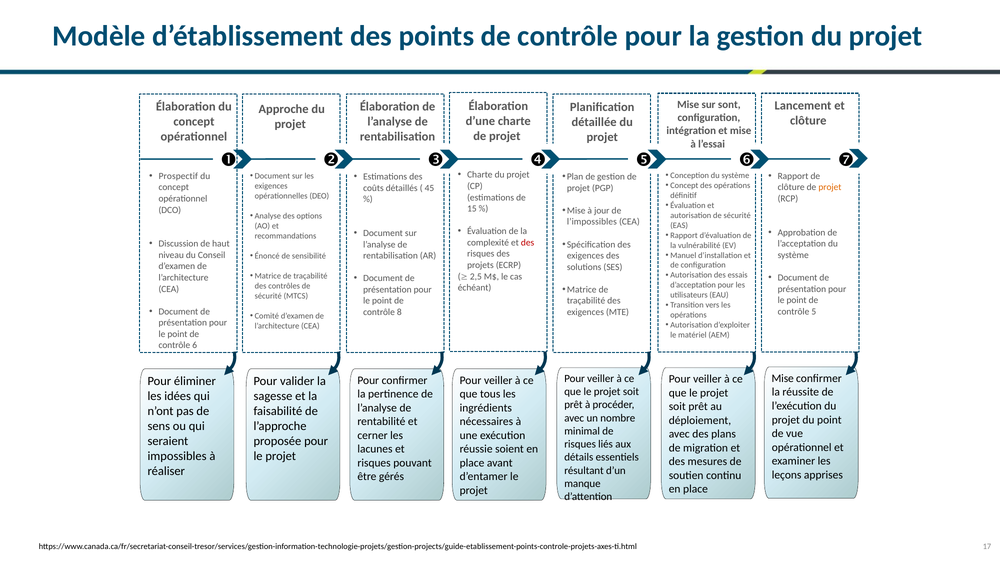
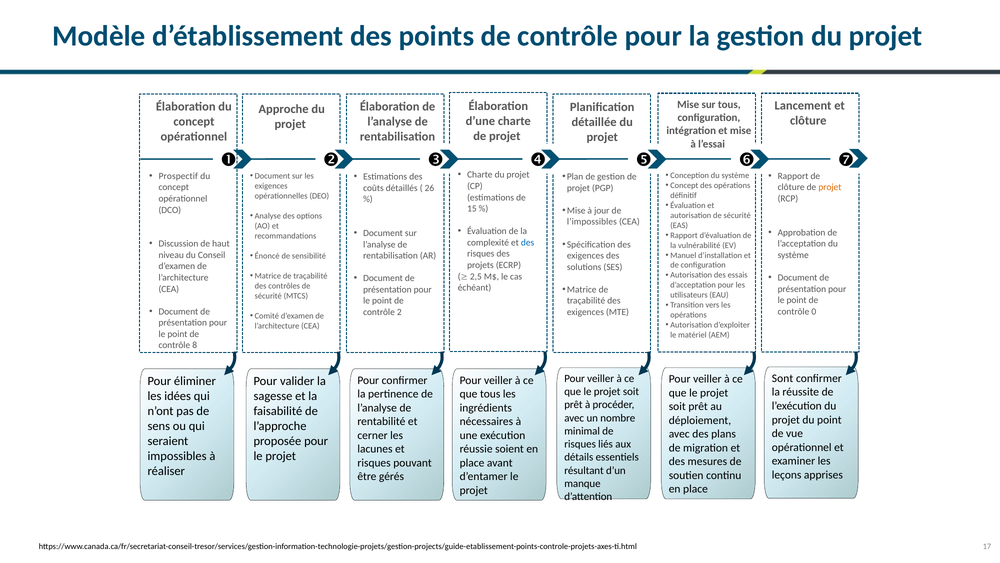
sur sont: sont -> tous
45: 45 -> 26
des at (528, 242) colour: red -> blue
5: 5 -> 0
8: 8 -> 2
6: 6 -> 8
Mise at (783, 378): Mise -> Sont
